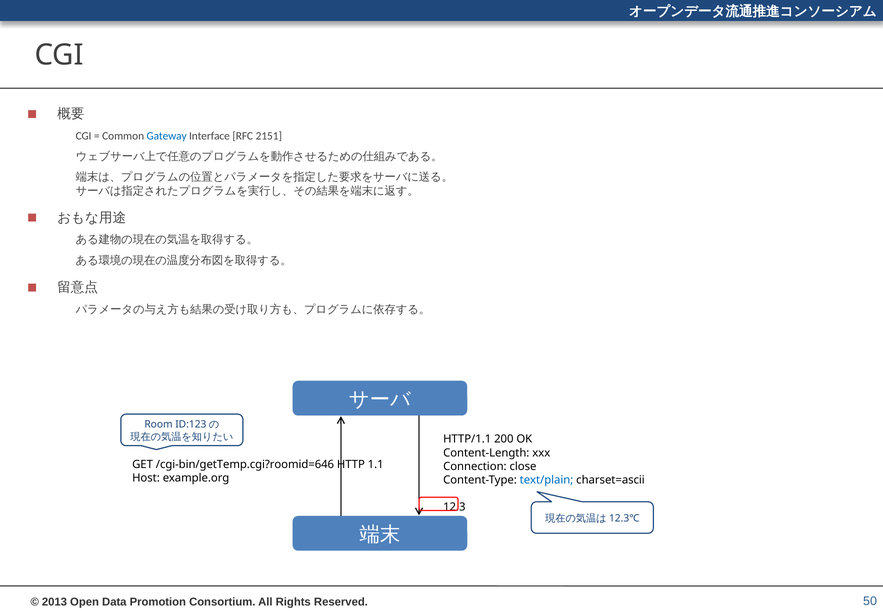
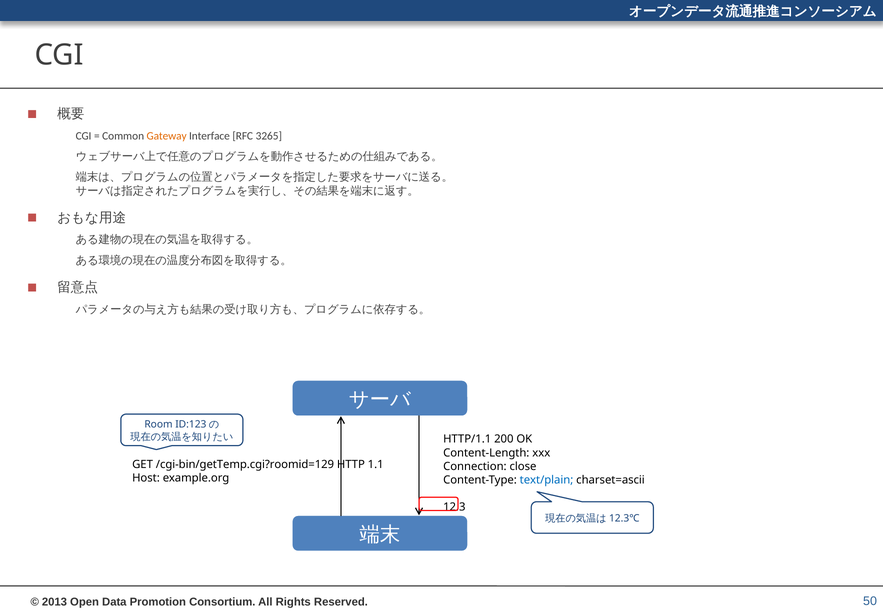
Gateway colour: blue -> orange
2151: 2151 -> 3265
/cgi-bin/getTemp.cgi?roomid=646: /cgi-bin/getTemp.cgi?roomid=646 -> /cgi-bin/getTemp.cgi?roomid=129
